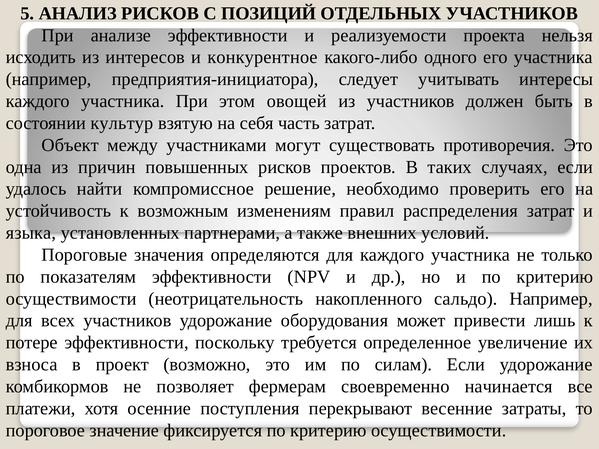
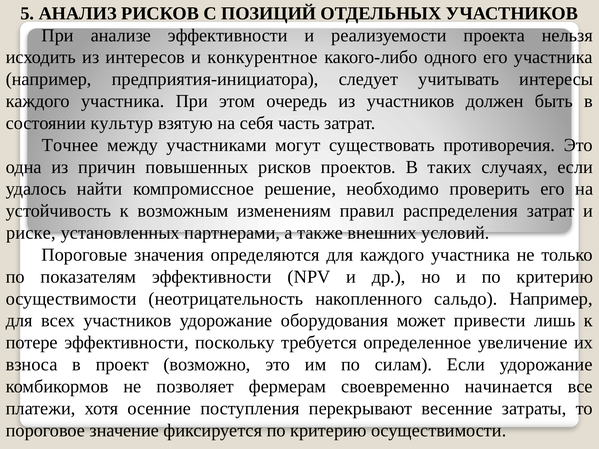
овощей: овощей -> очередь
Объект: Объект -> Точнее
языка: языка -> риске
